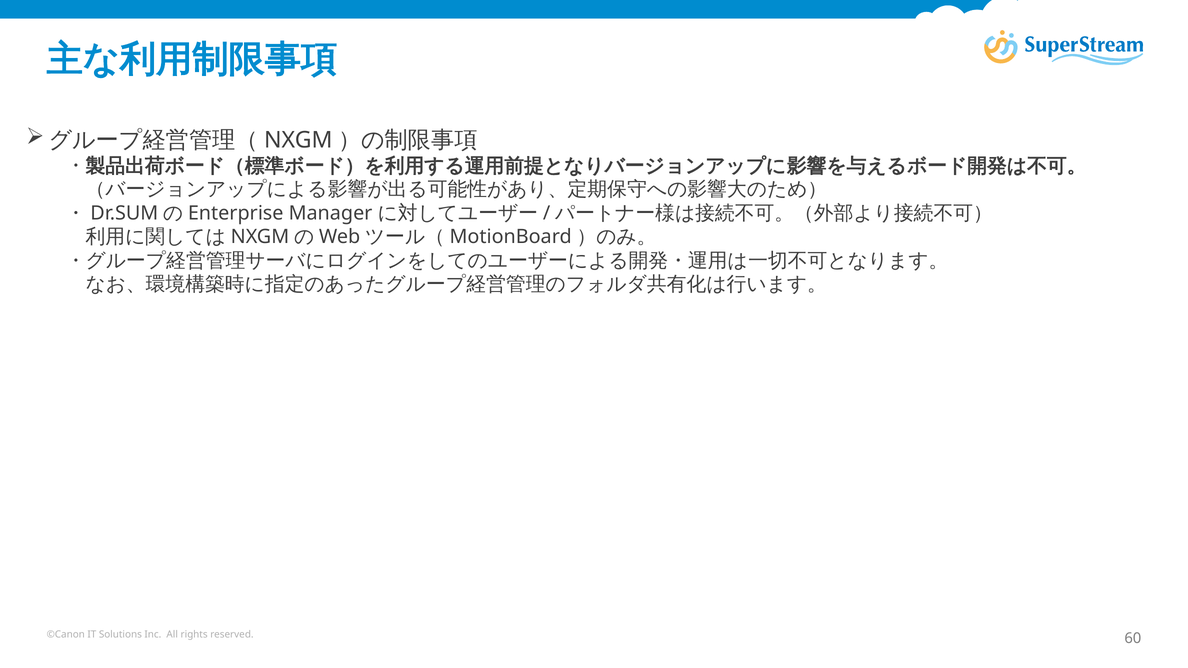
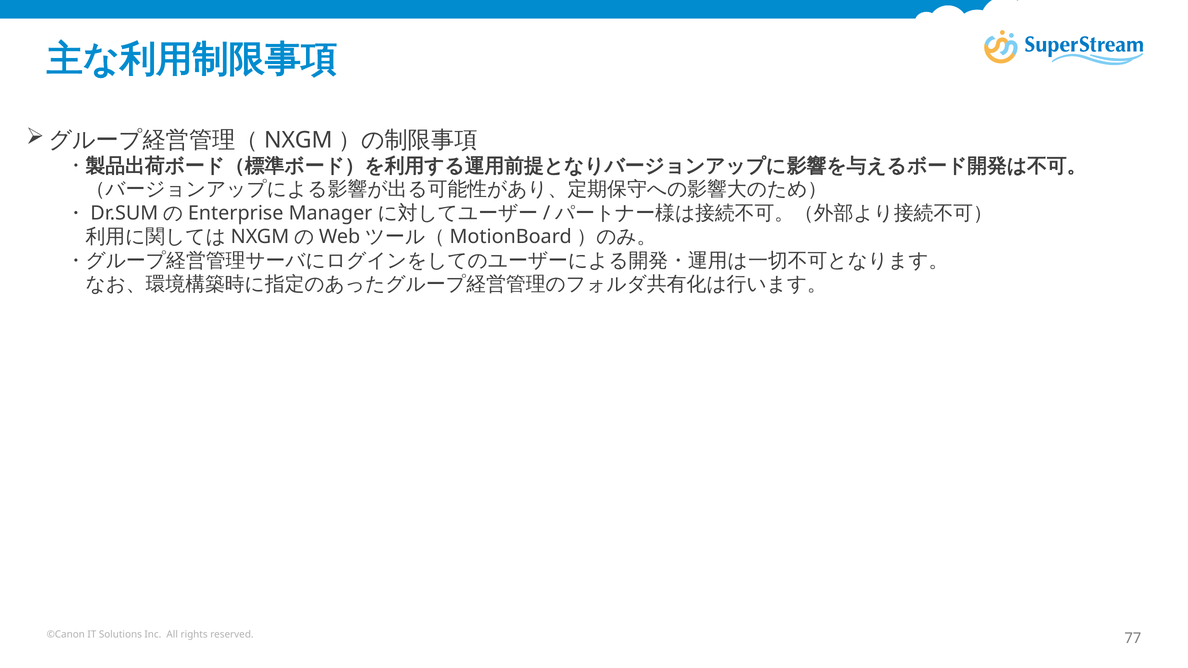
60: 60 -> 77
